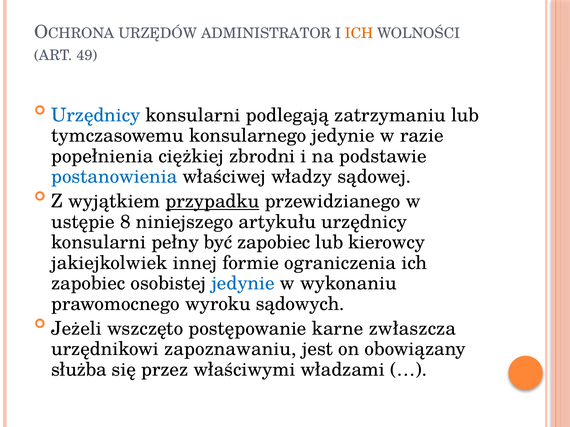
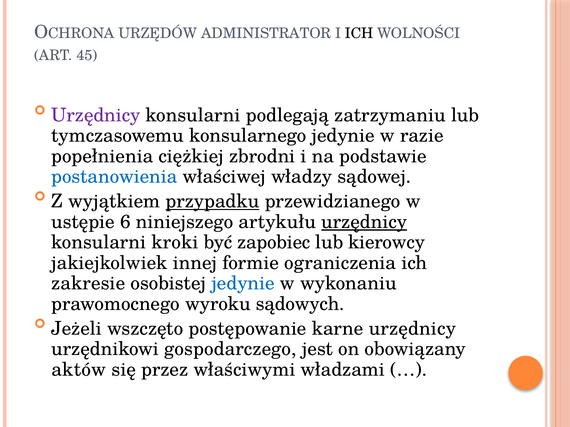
ICH at (359, 33) colour: orange -> black
49: 49 -> 45
Urzędnicy at (96, 115) colour: blue -> purple
8: 8 -> 6
urzędnicy at (364, 222) underline: none -> present
pełny: pełny -> kroki
zapobiec at (88, 284): zapobiec -> zakresie
karne zwłaszcza: zwłaszcza -> urzędnicy
zapoznawaniu: zapoznawaniu -> gospodarczego
służba: służba -> aktów
